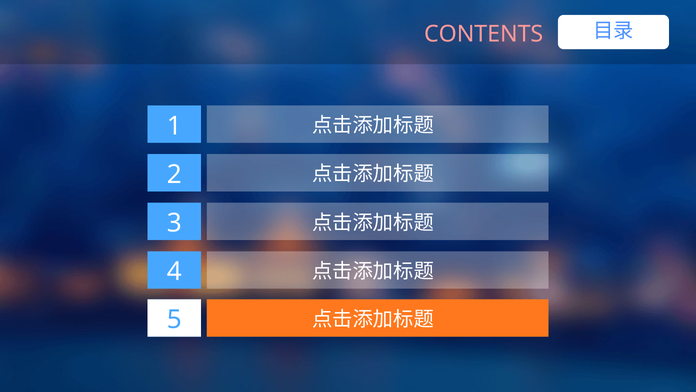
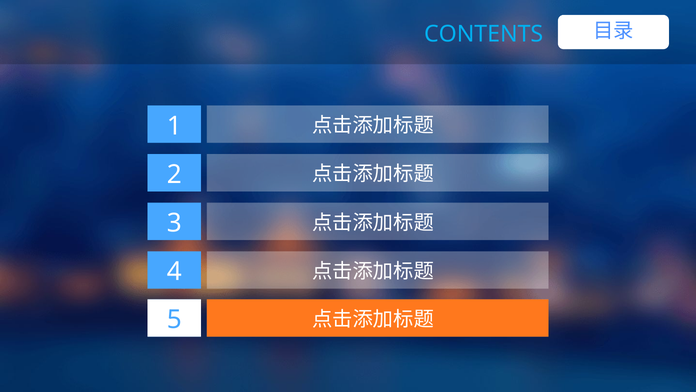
CONTENTS colour: pink -> light blue
